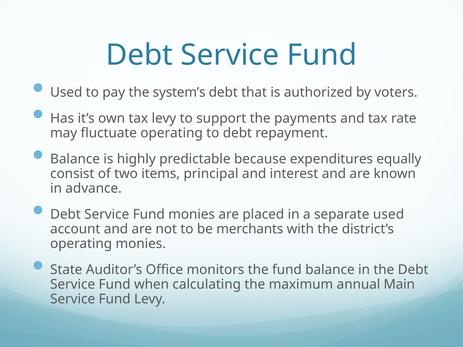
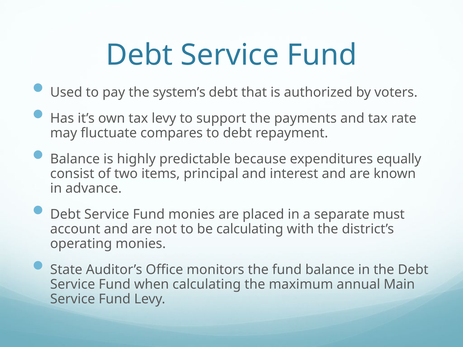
fluctuate operating: operating -> compares
separate used: used -> must
be merchants: merchants -> calculating
